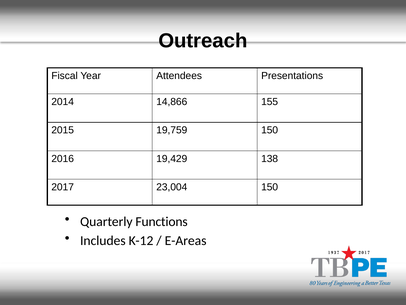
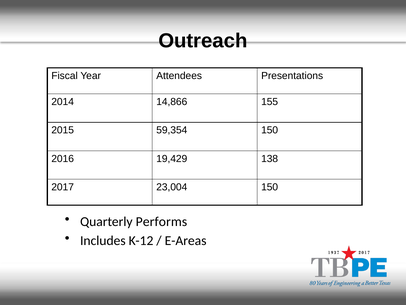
19,759: 19,759 -> 59,354
Functions: Functions -> Performs
